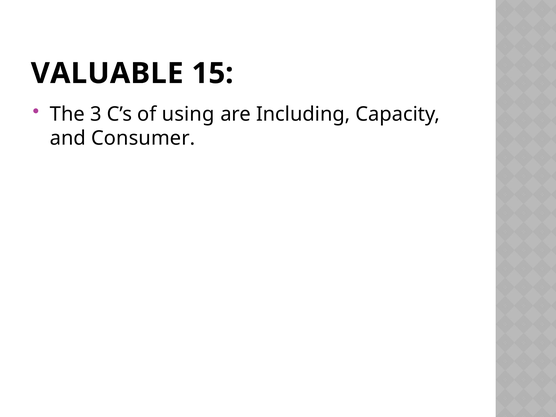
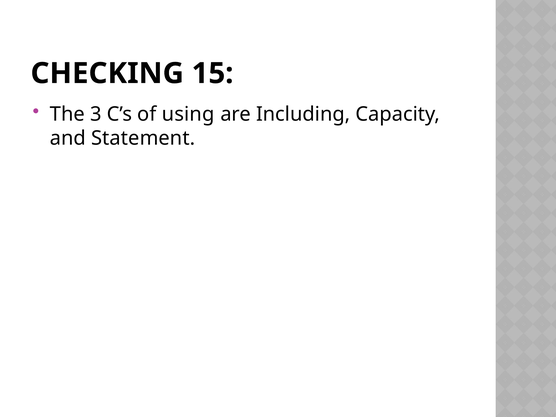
VALUABLE: VALUABLE -> CHECKING
Consumer: Consumer -> Statement
